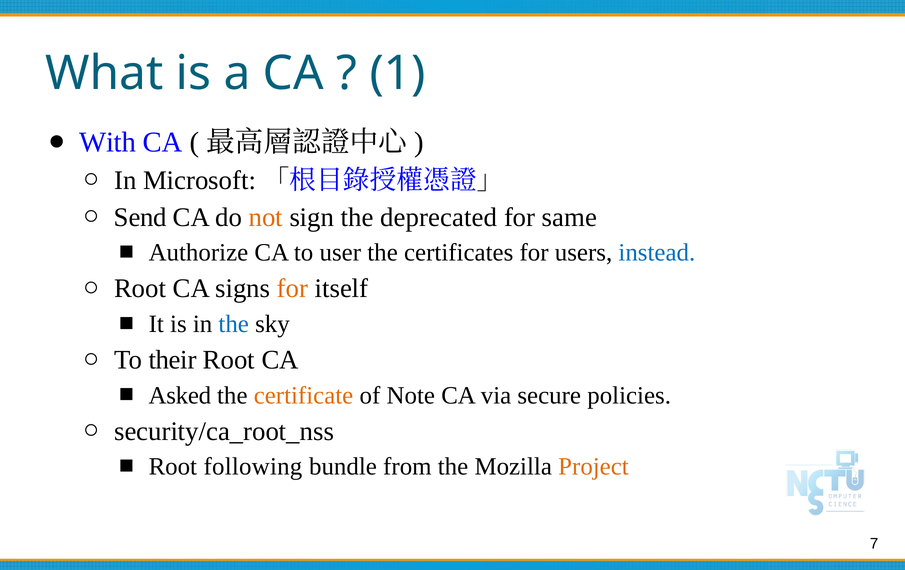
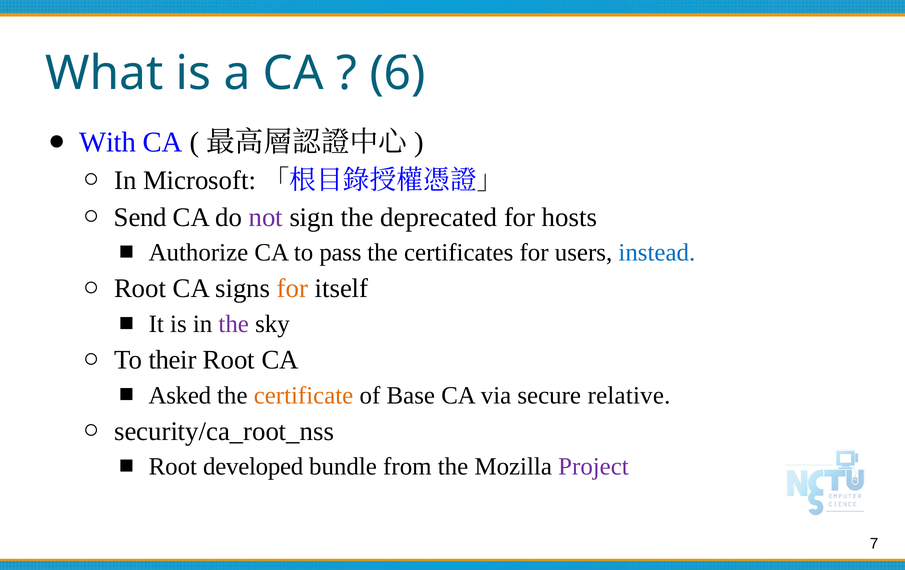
1: 1 -> 6
not colour: orange -> purple
same: same -> hosts
user: user -> pass
the at (234, 324) colour: blue -> purple
Note: Note -> Base
policies: policies -> relative
following: following -> developed
Project colour: orange -> purple
